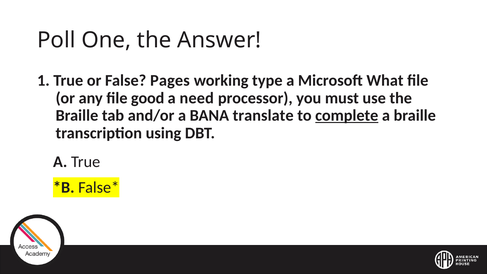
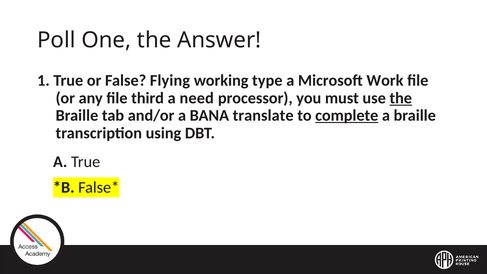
Pages: Pages -> Flying
What: What -> Work
good: good -> third
the at (401, 98) underline: none -> present
